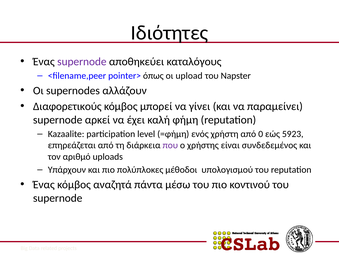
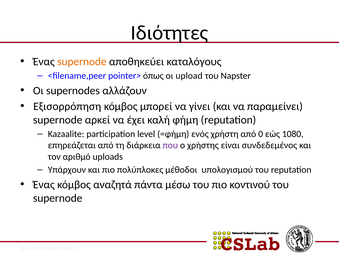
supernode at (82, 62) colour: purple -> orange
Διαφορετικούς: Διαφορετικούς -> Εξισορρόπηση
5923: 5923 -> 1080
